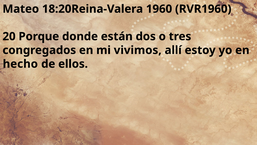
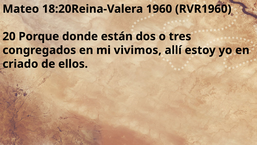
hecho: hecho -> criado
